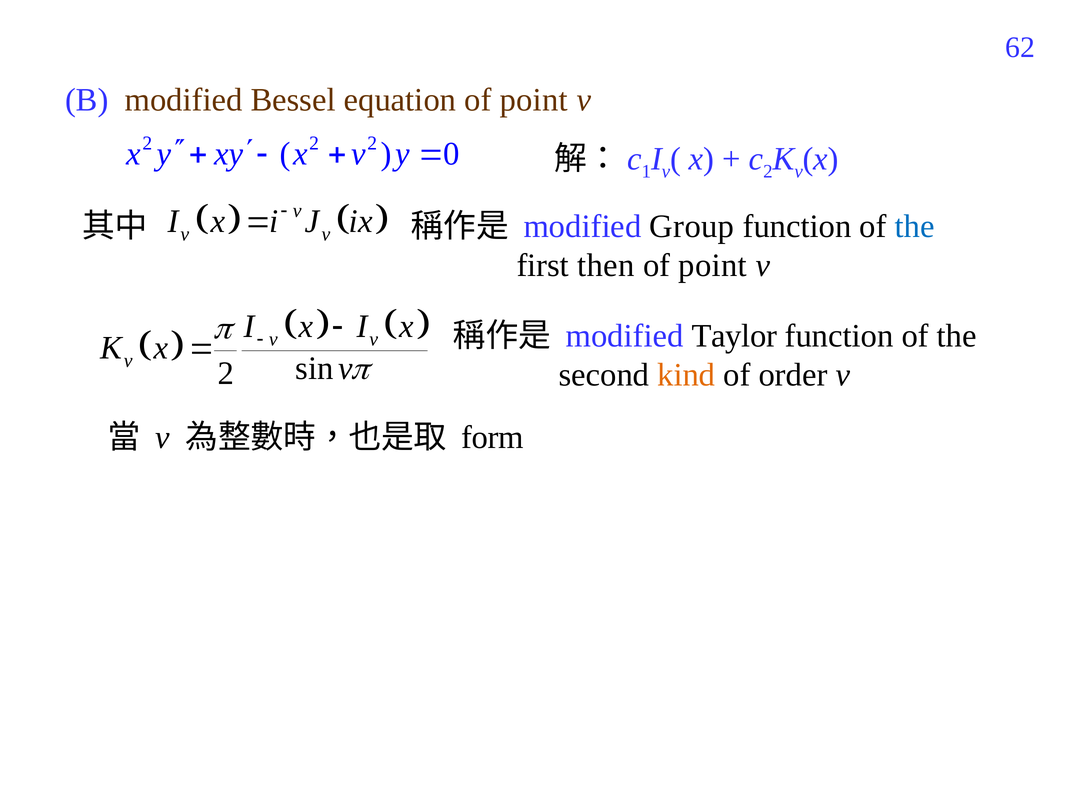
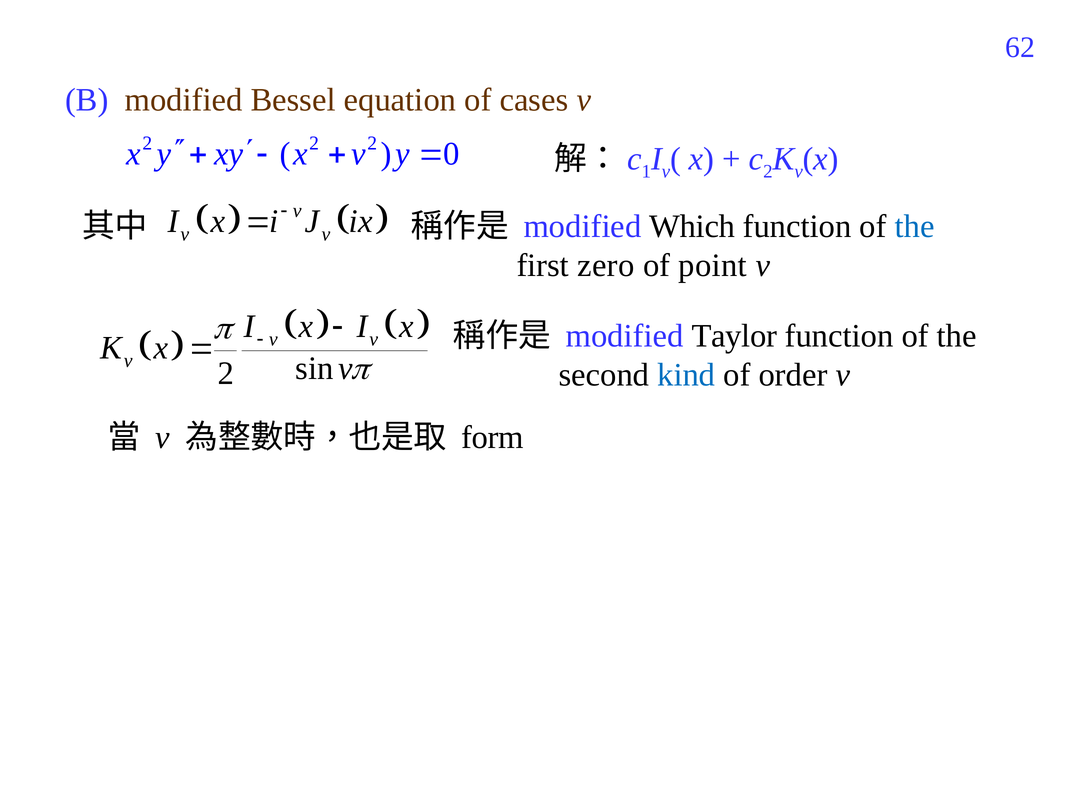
equation of point: point -> cases
Group: Group -> Which
then: then -> zero
kind colour: orange -> blue
